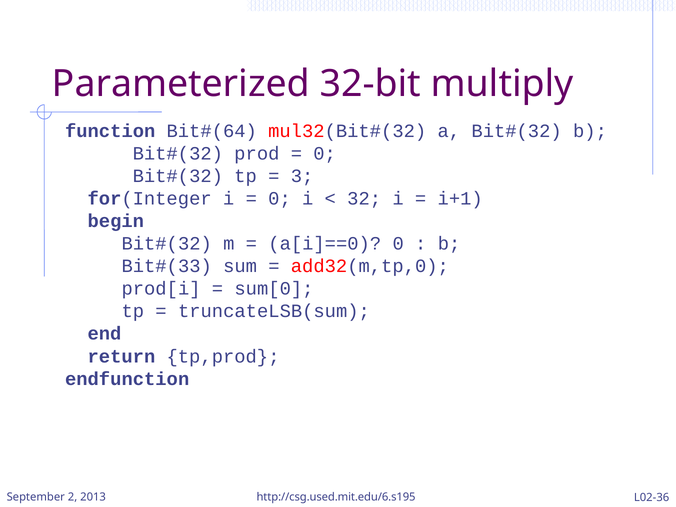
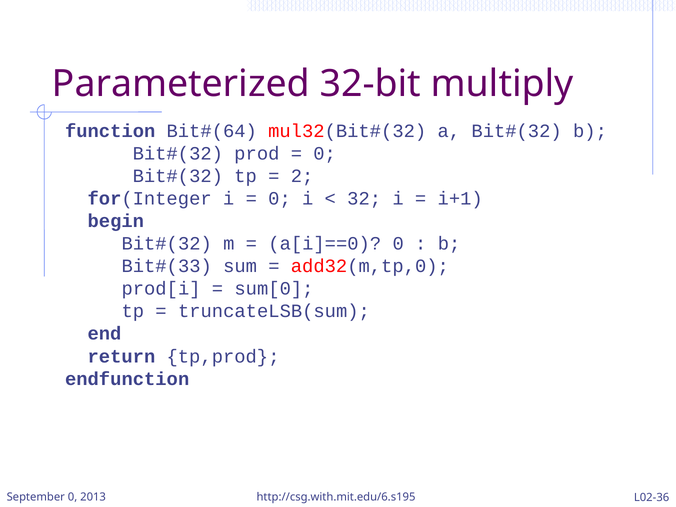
3: 3 -> 2
September 2: 2 -> 0
http://csg.used.mit.edu/6.s195: http://csg.used.mit.edu/6.s195 -> http://csg.with.mit.edu/6.s195
